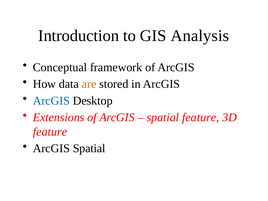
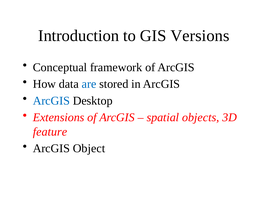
Analysis: Analysis -> Versions
are colour: orange -> blue
spatial feature: feature -> objects
ArcGIS Spatial: Spatial -> Object
